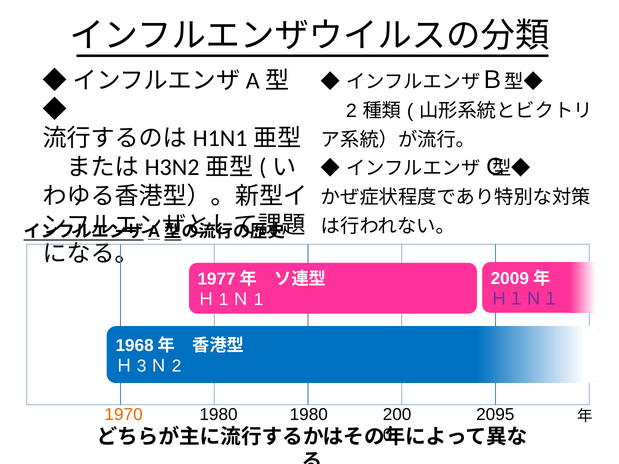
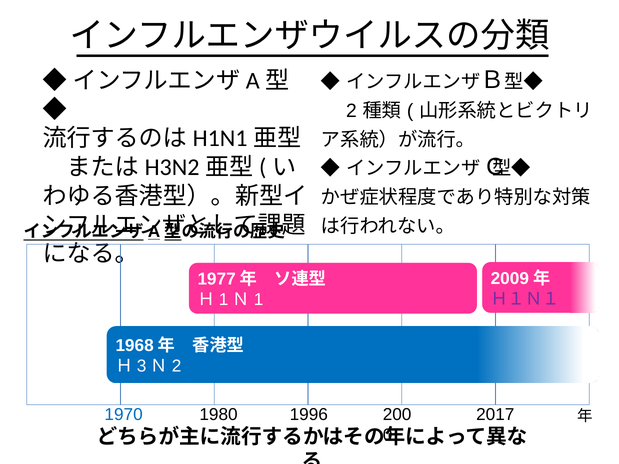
1970 colour: orange -> blue
1980 at (309, 415): 1980 -> 1996
2095: 2095 -> 2017
